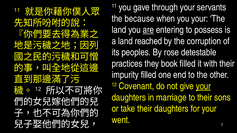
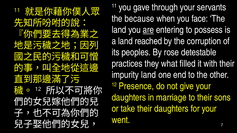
you your: your -> face
book: book -> what
impurity filled: filled -> land
Covenant: Covenant -> Presence
your at (203, 86) underline: present -> none
